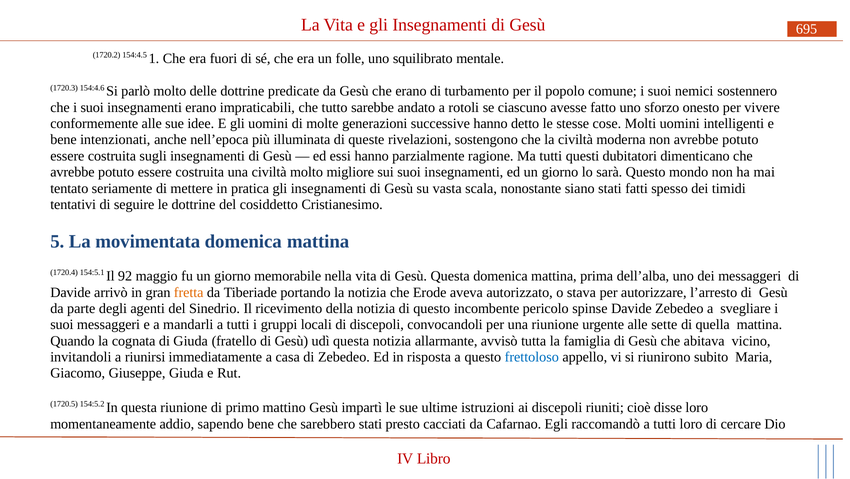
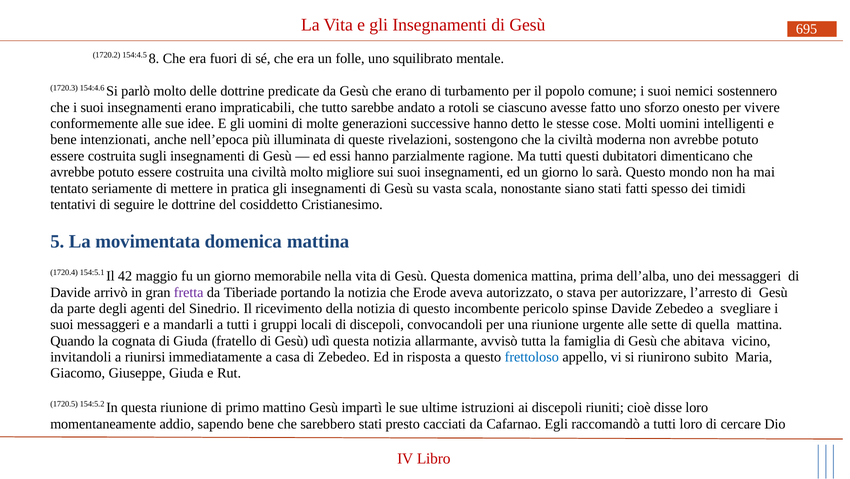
1: 1 -> 8
92: 92 -> 42
fretta colour: orange -> purple
